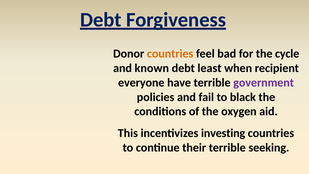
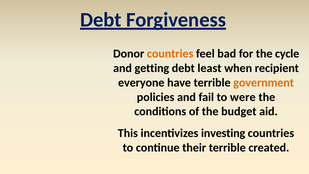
known: known -> getting
government colour: purple -> orange
black: black -> were
oxygen: oxygen -> budget
seeking: seeking -> created
